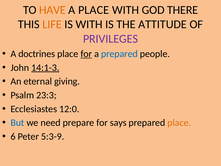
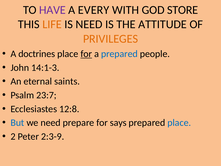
HAVE colour: orange -> purple
A PLACE: PLACE -> EVERY
THERE: THERE -> STORE
IS WITH: WITH -> NEED
PRIVILEGES colour: purple -> orange
14:1-3 underline: present -> none
giving: giving -> saints
23:3: 23:3 -> 23:7
12:0: 12:0 -> 12:8
place at (179, 123) colour: orange -> blue
6: 6 -> 2
5:3-9: 5:3-9 -> 2:3-9
